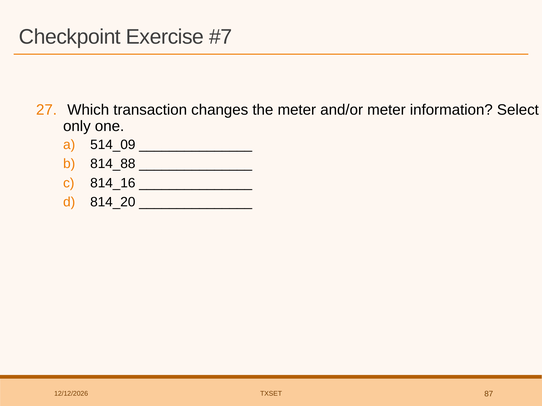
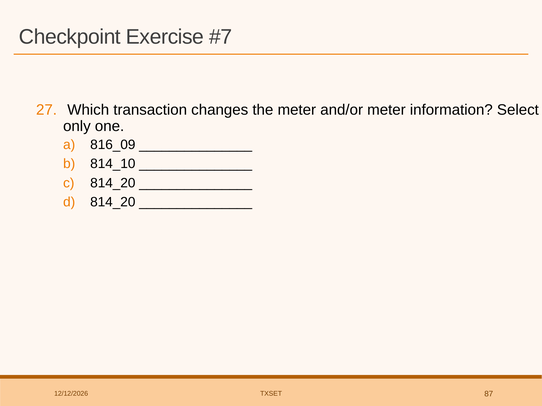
514_09: 514_09 -> 816_09
814_88: 814_88 -> 814_10
814_16 at (113, 183): 814_16 -> 814_20
